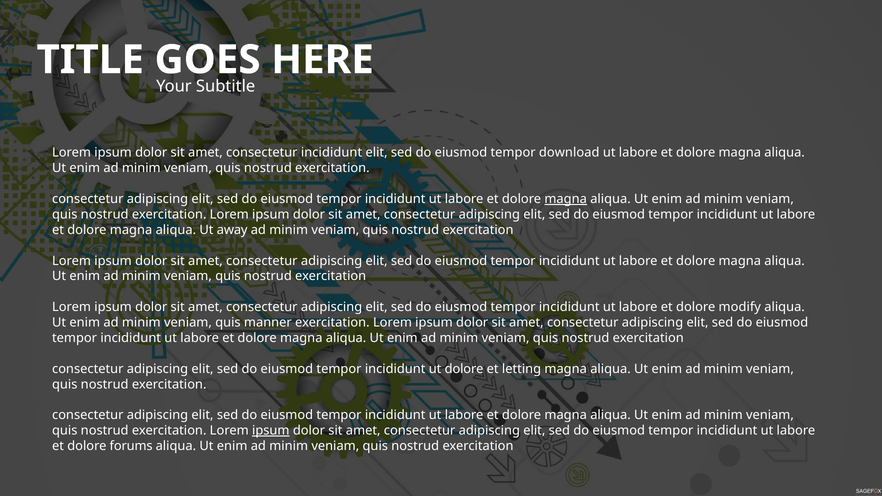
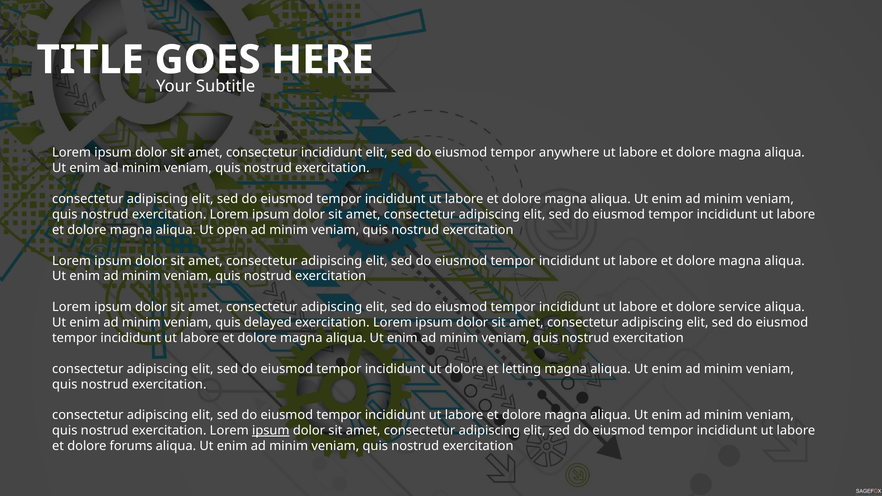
download: download -> anywhere
magna at (566, 199) underline: present -> none
away: away -> open
modify: modify -> service
manner: manner -> delayed
